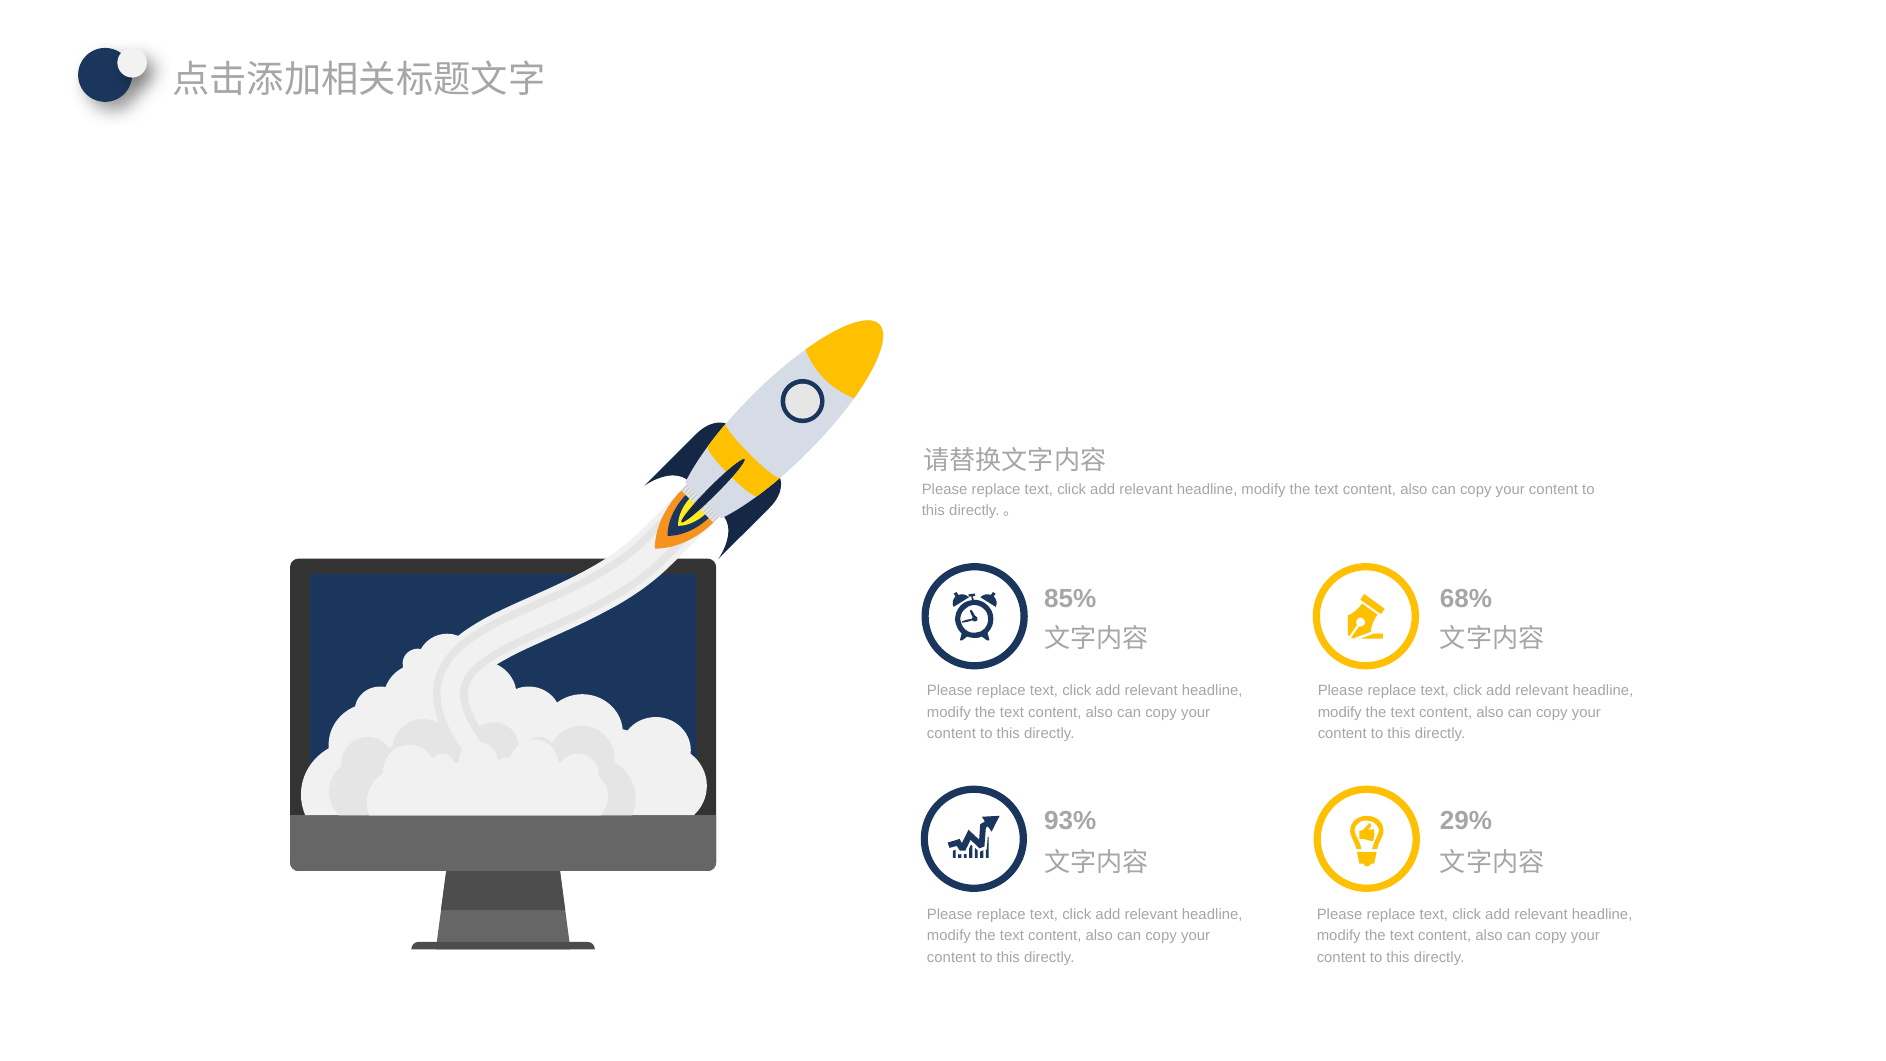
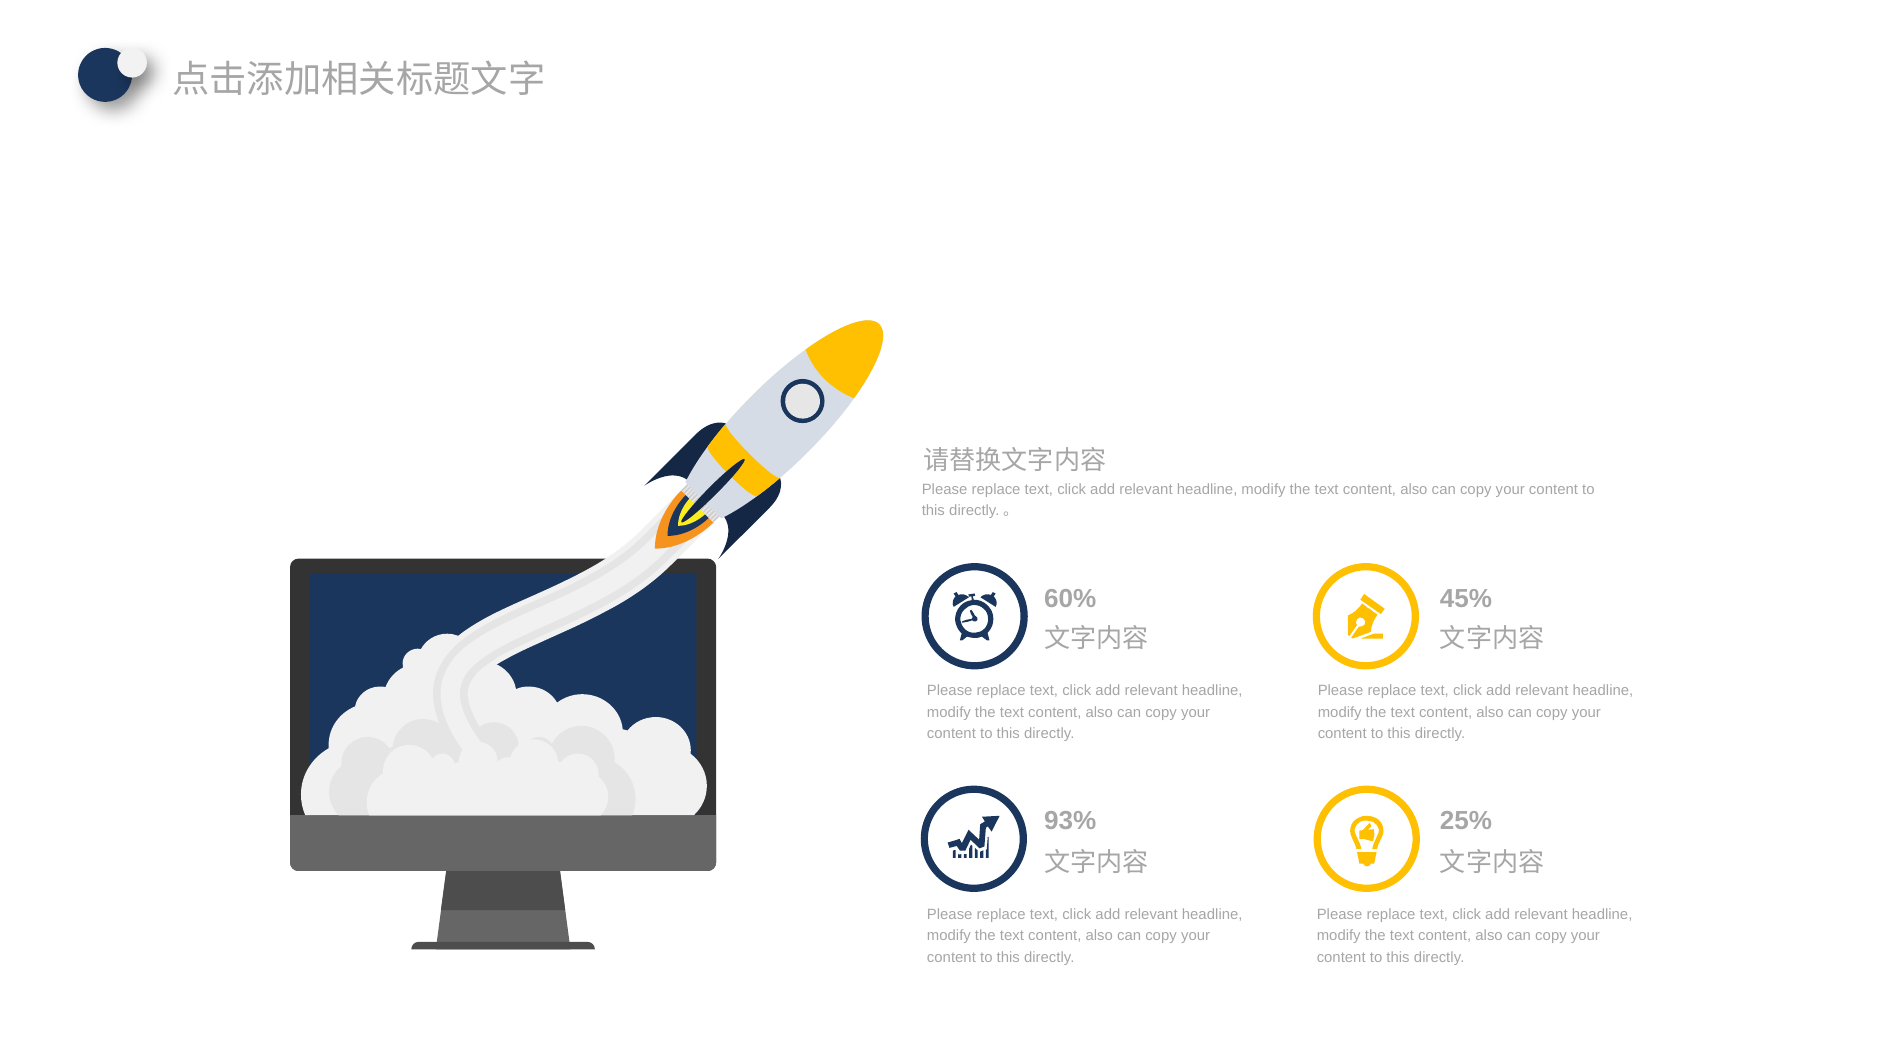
85%: 85% -> 60%
68%: 68% -> 45%
29%: 29% -> 25%
